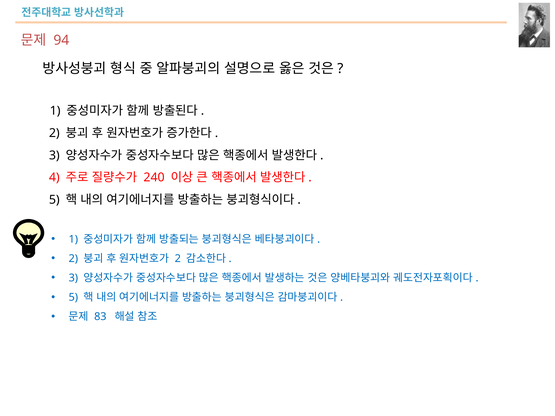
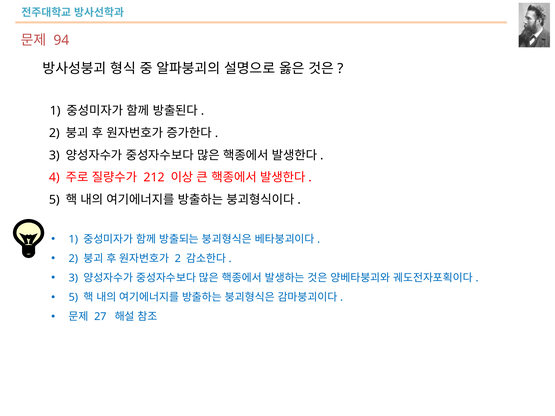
240: 240 -> 212
83: 83 -> 27
